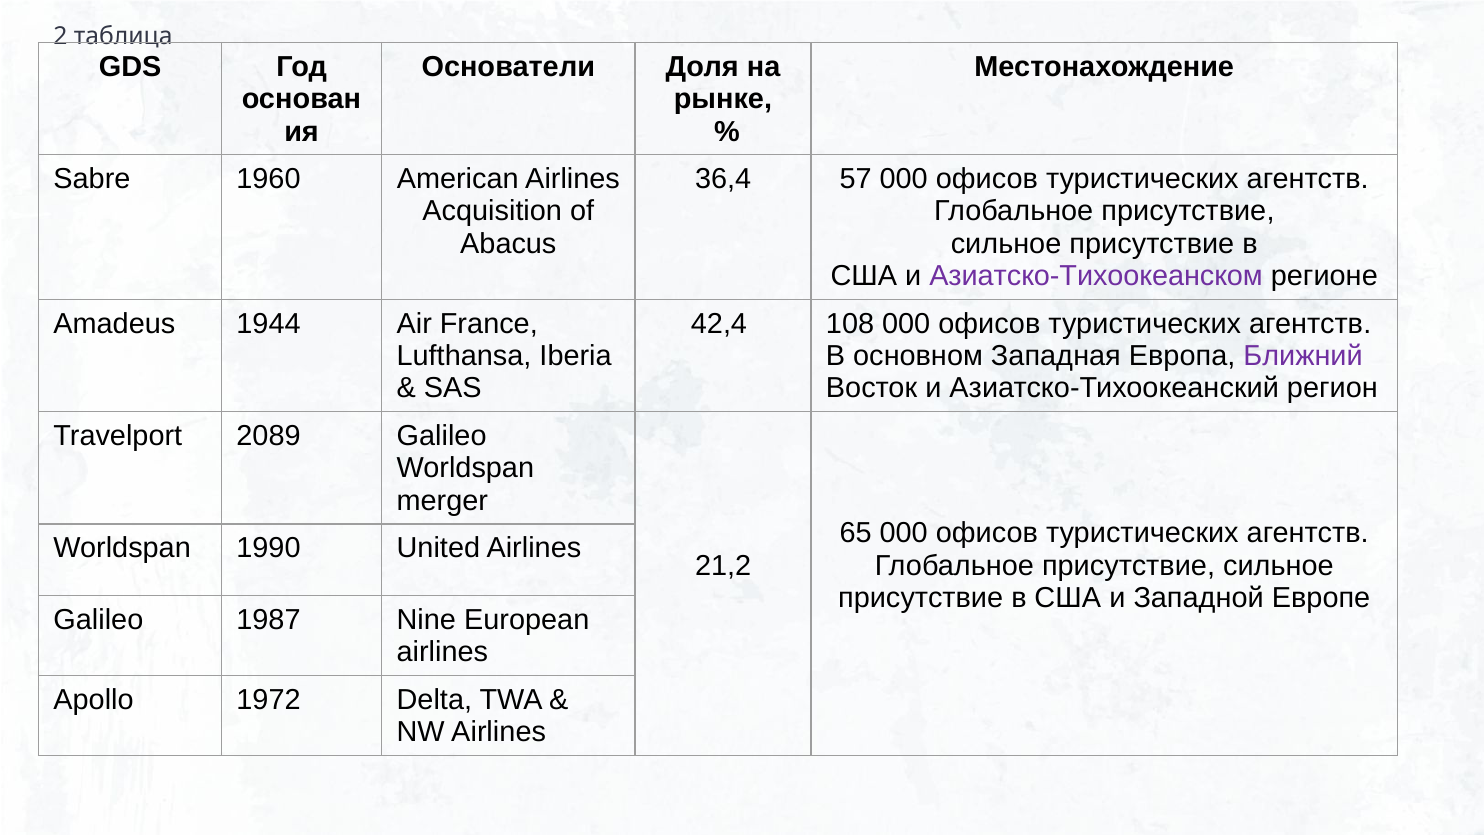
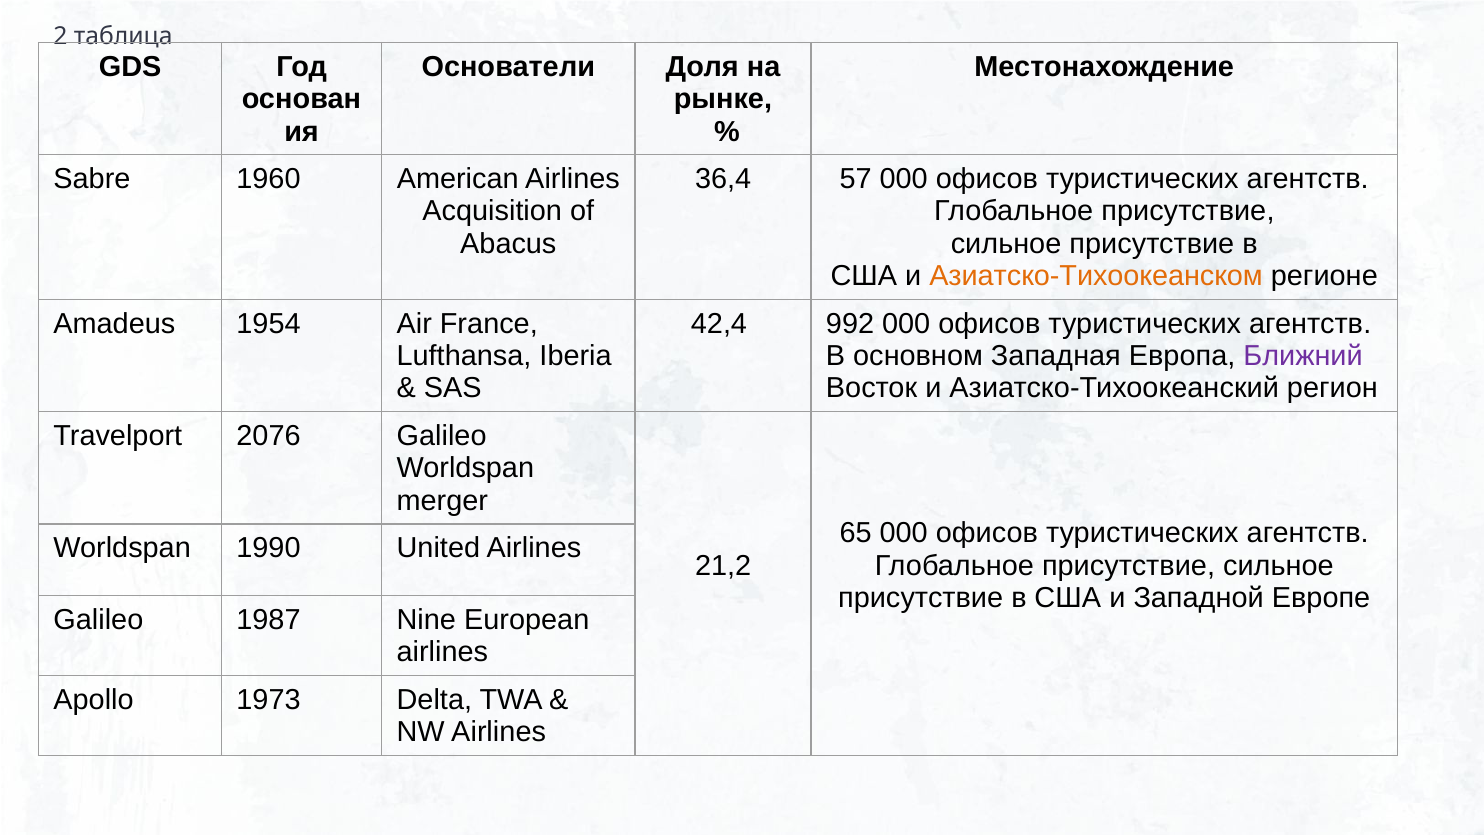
Азиатско-Тихоокеанском colour: purple -> orange
1944: 1944 -> 1954
108: 108 -> 992
2089: 2089 -> 2076
1972: 1972 -> 1973
